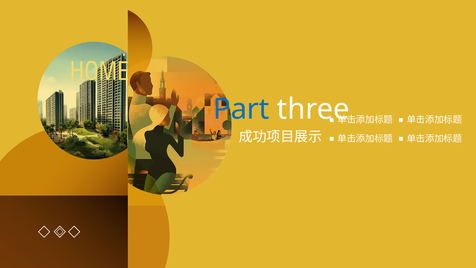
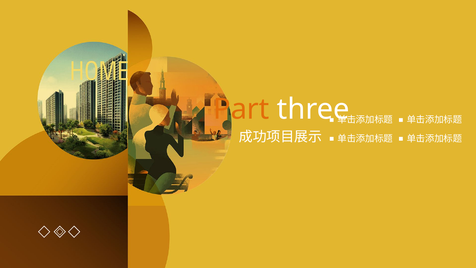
Part colour: blue -> orange
